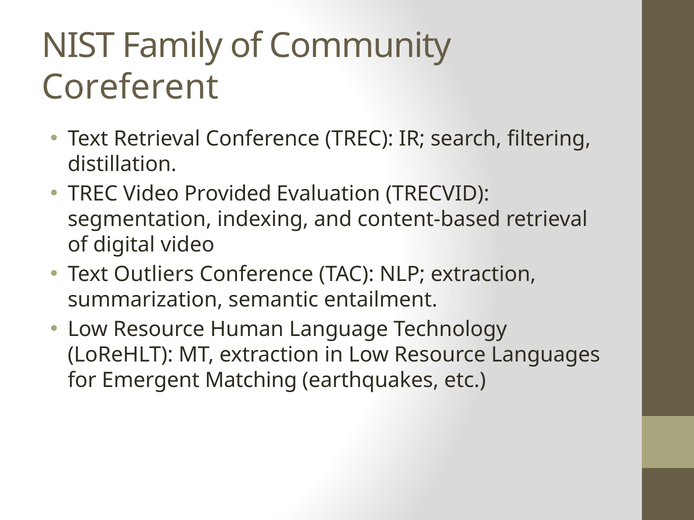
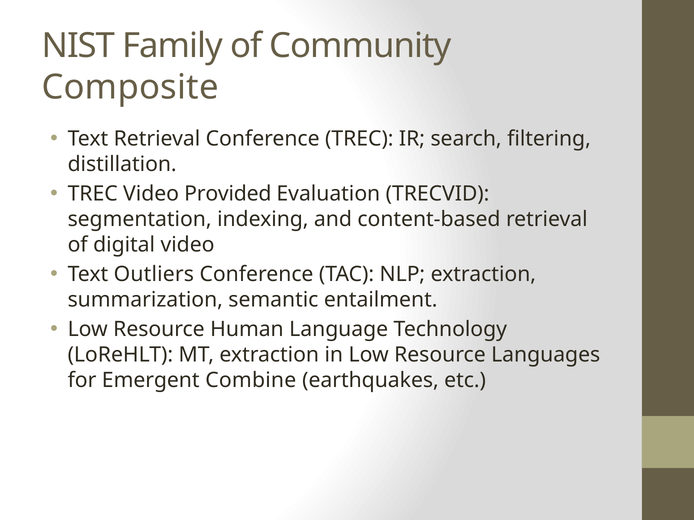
Coreferent: Coreferent -> Composite
Matching: Matching -> Combine
